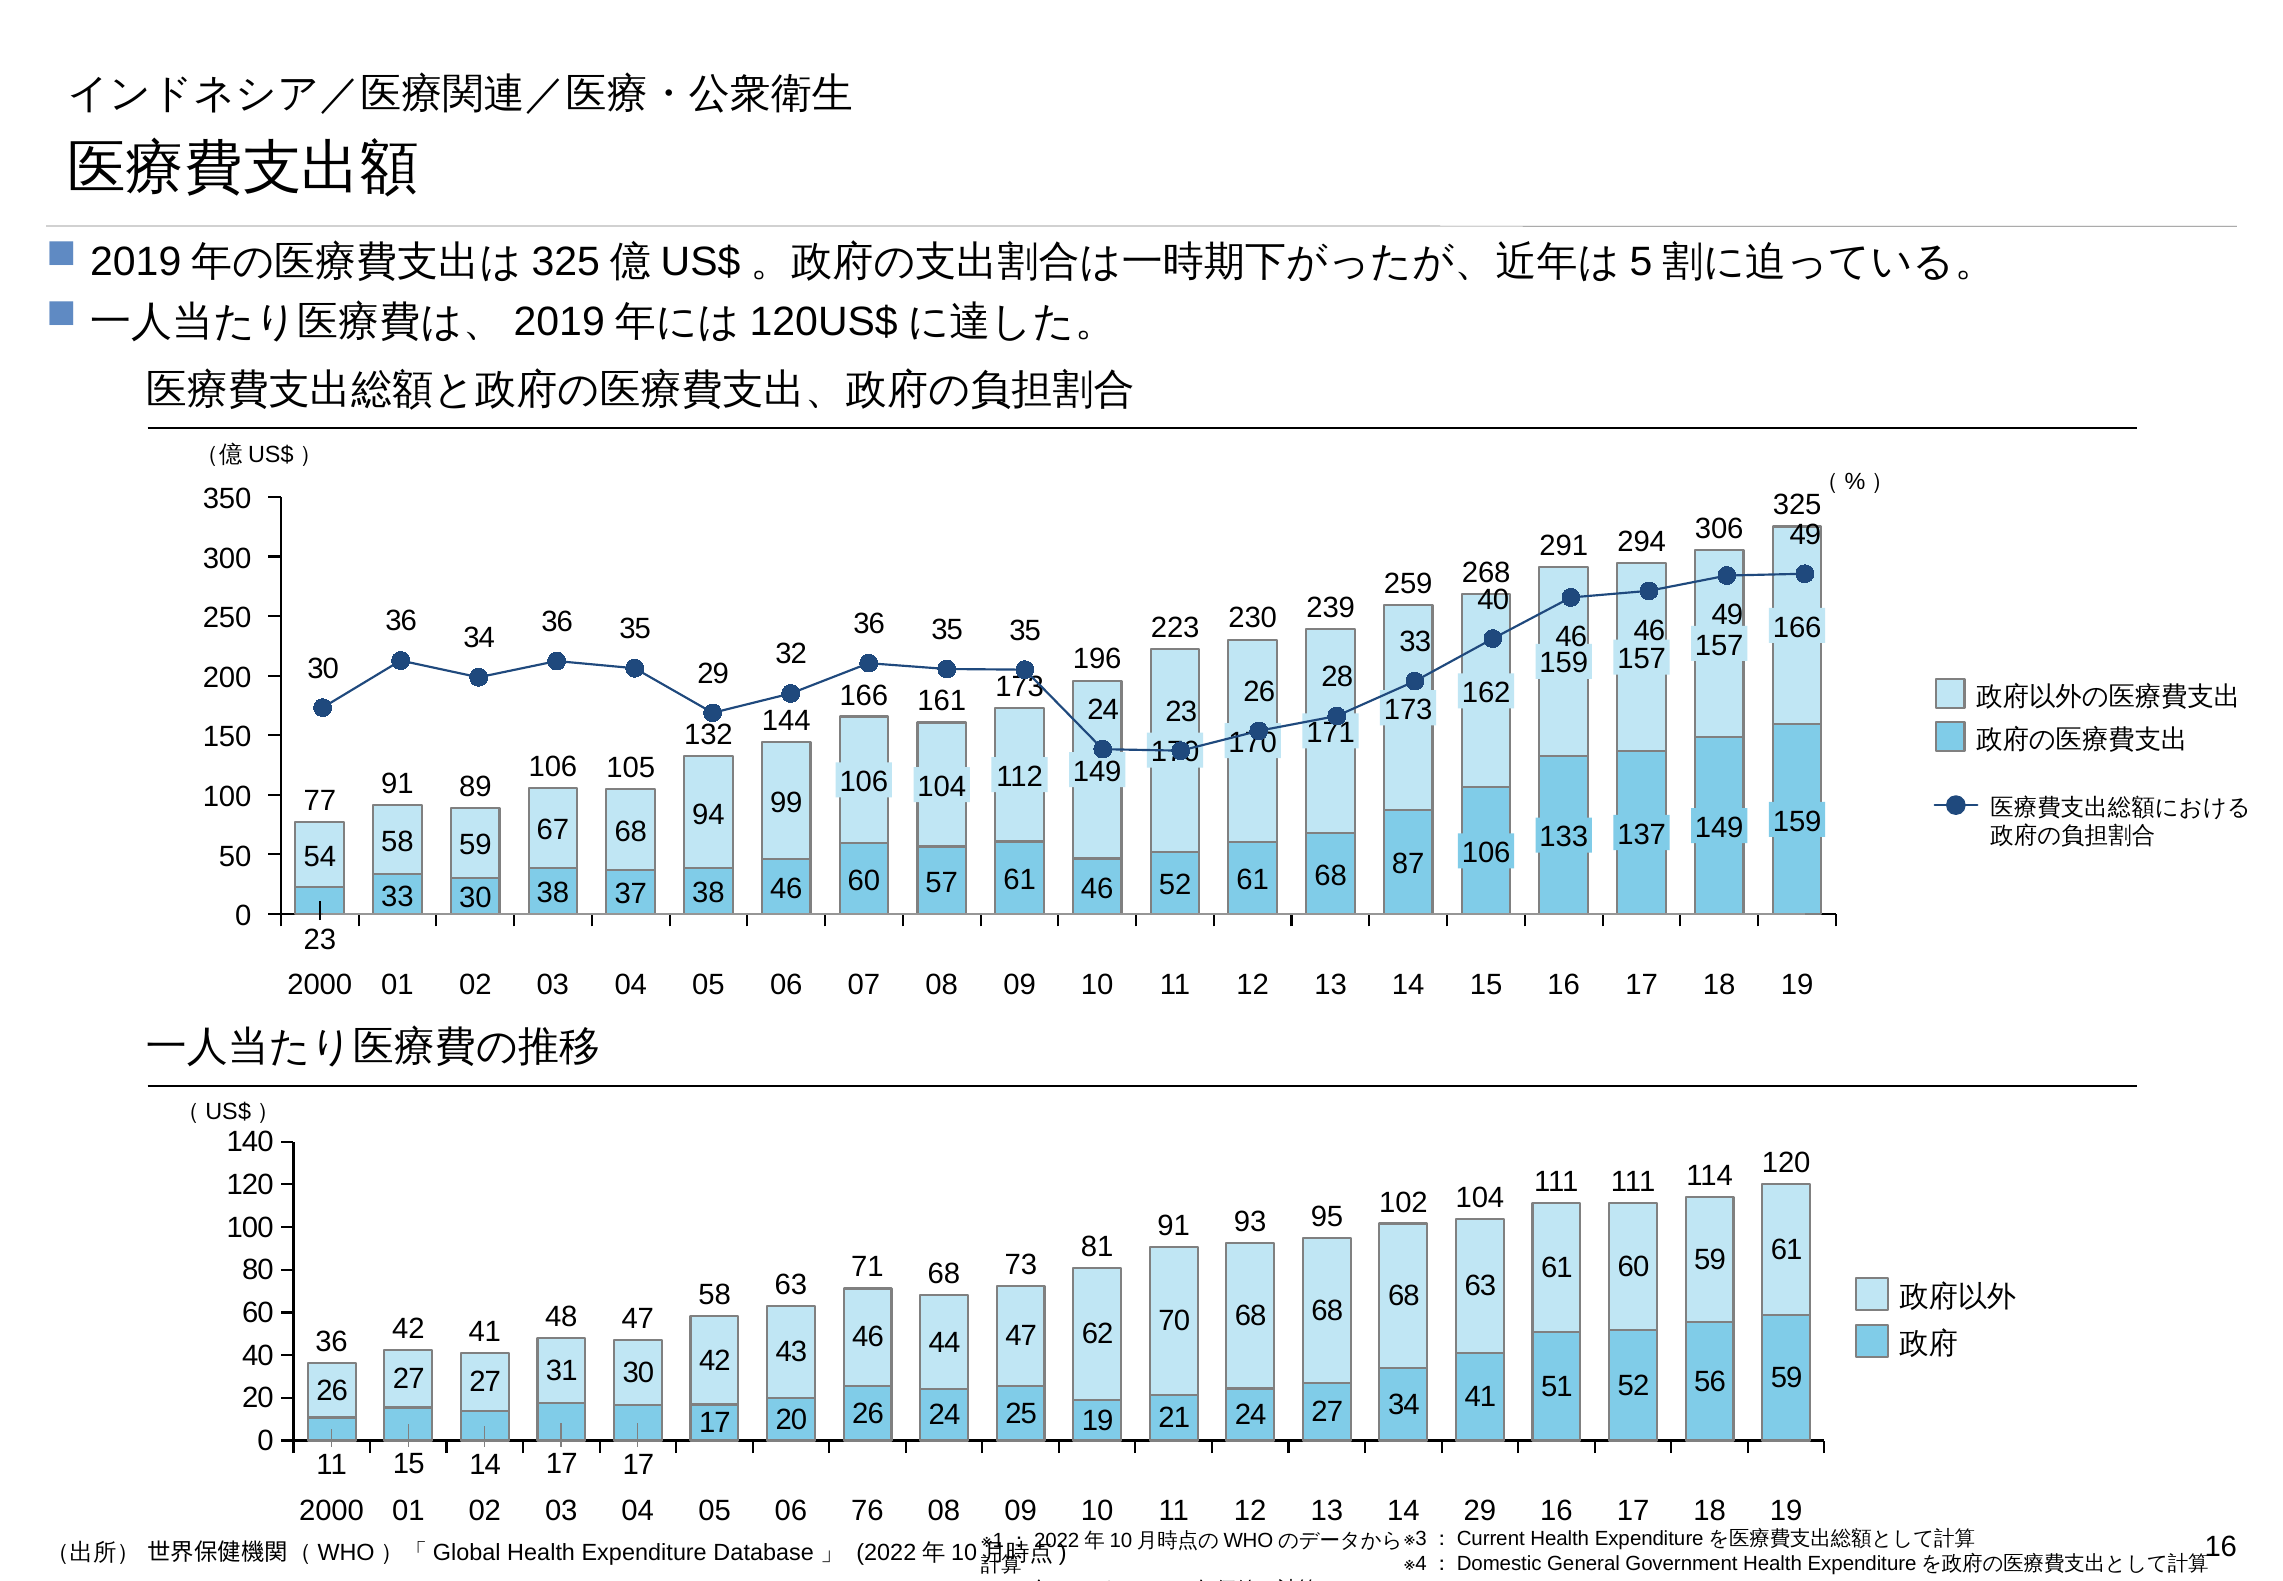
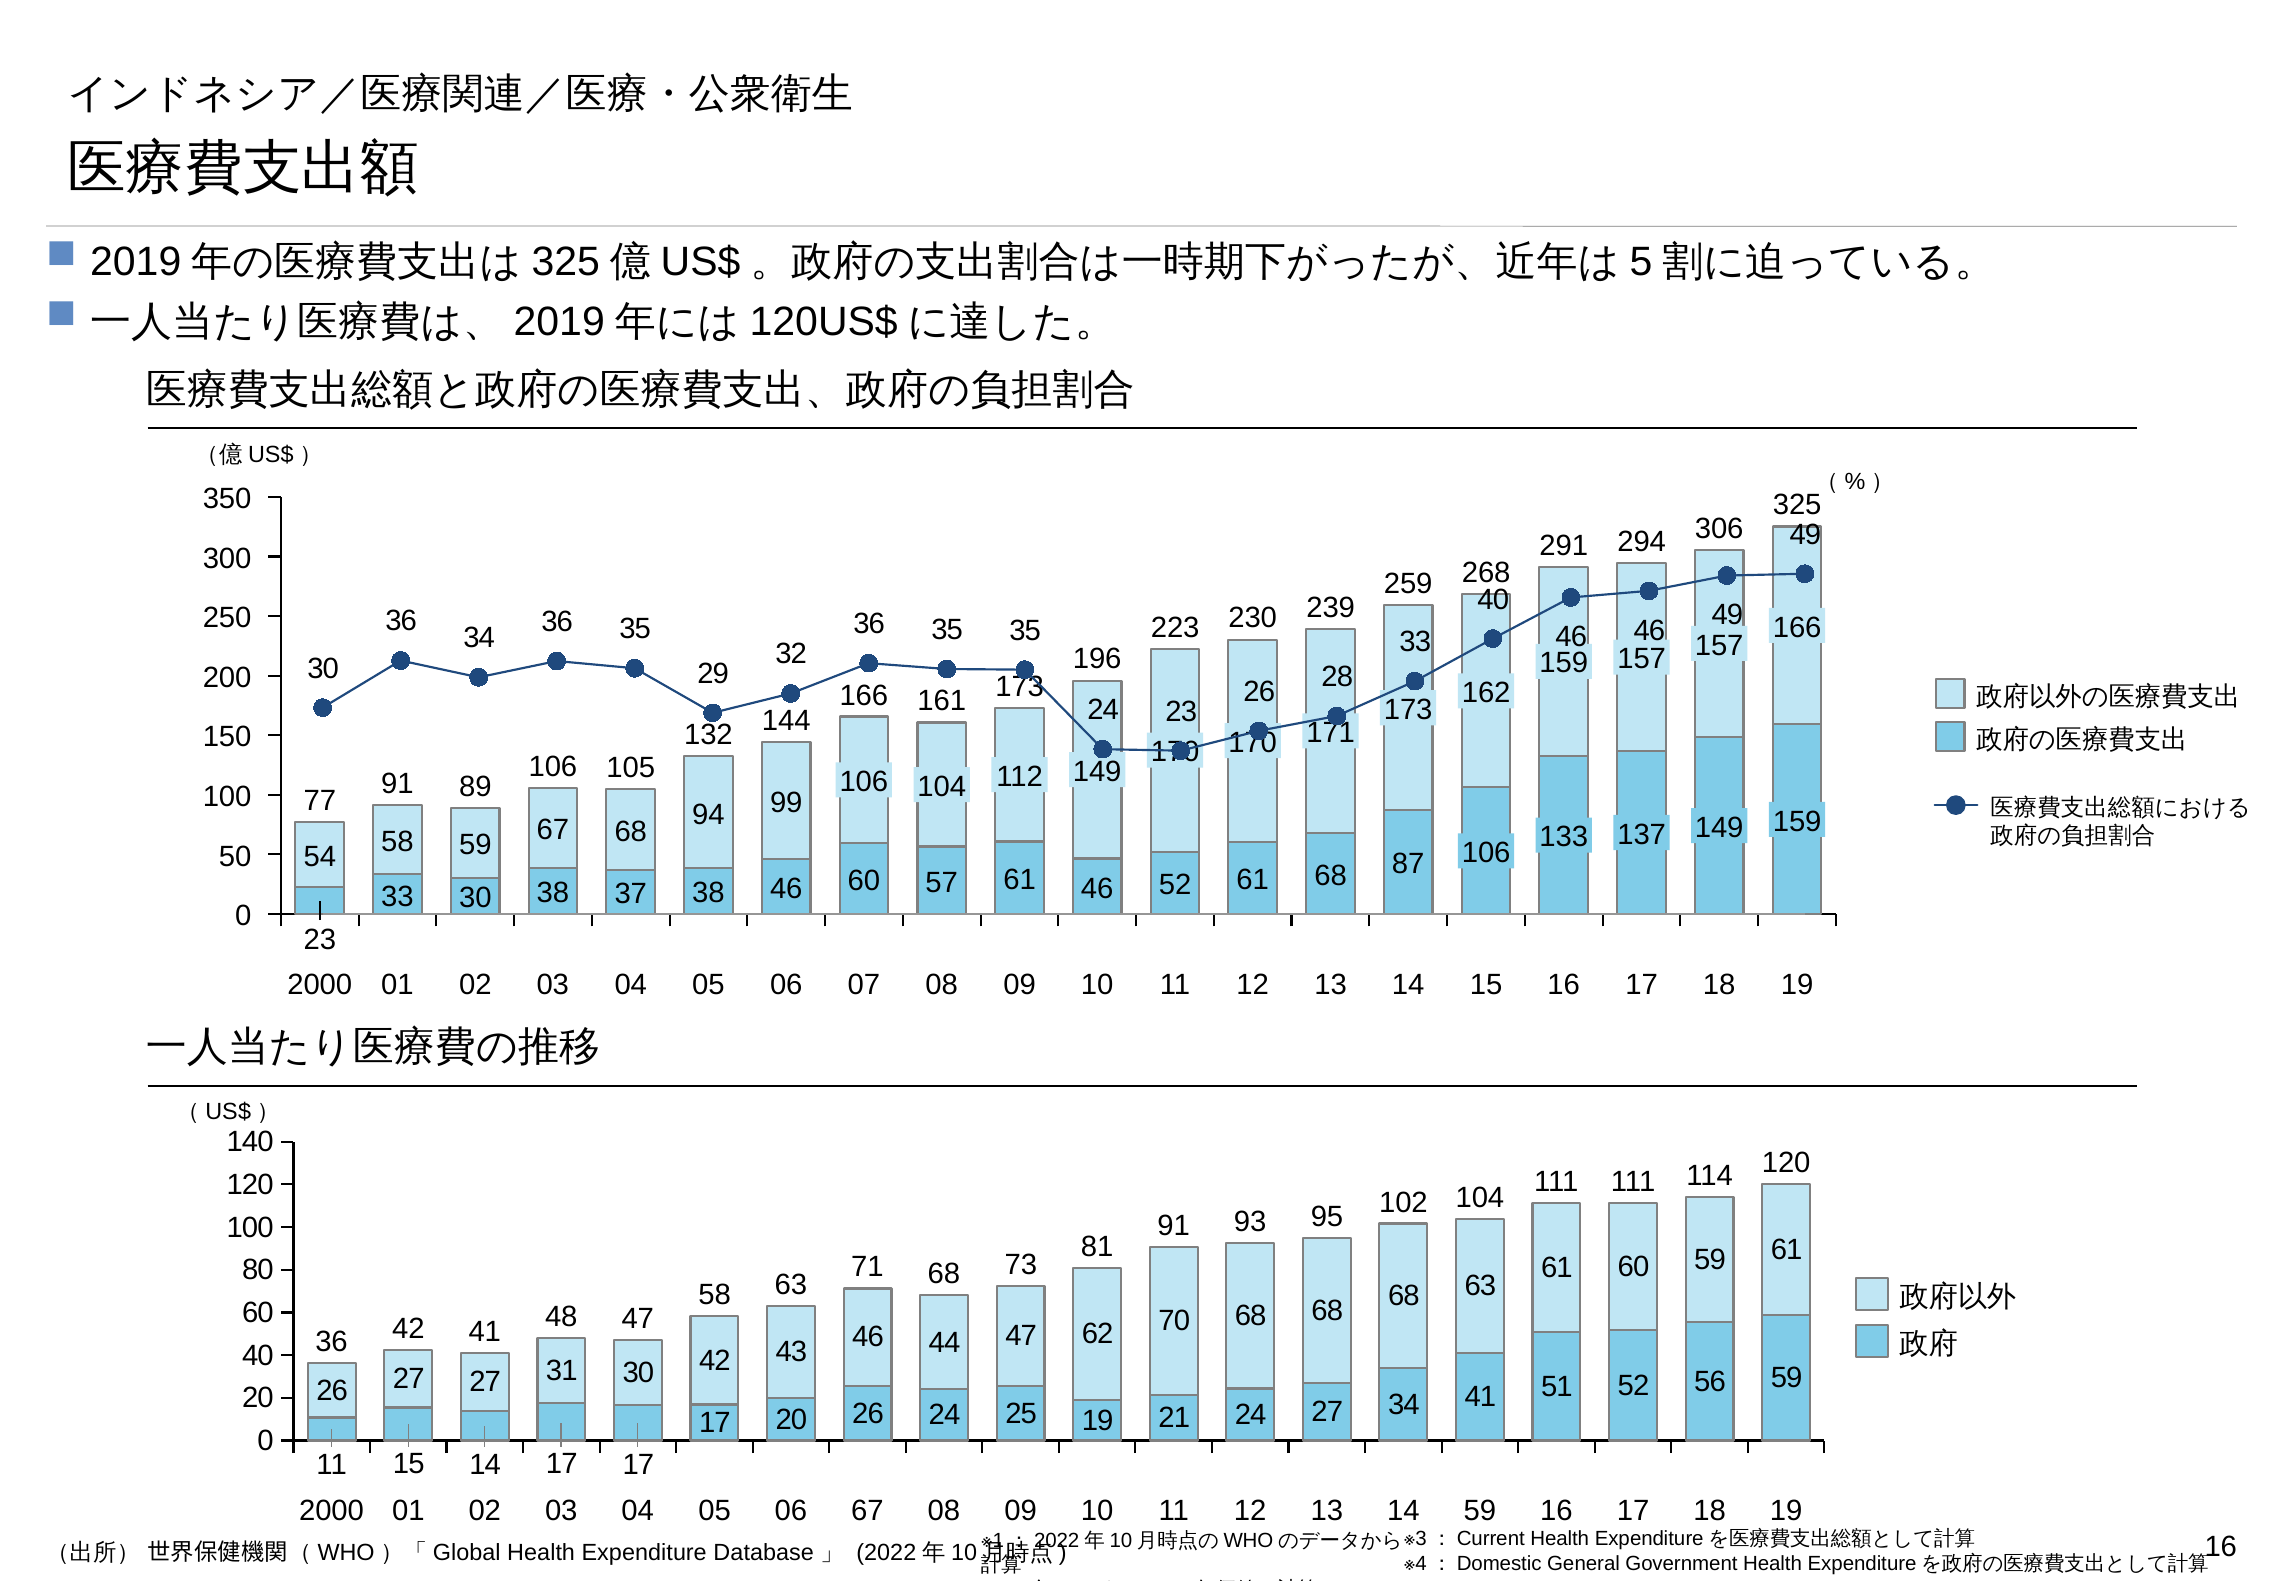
06 76: 76 -> 67
14 29: 29 -> 59
